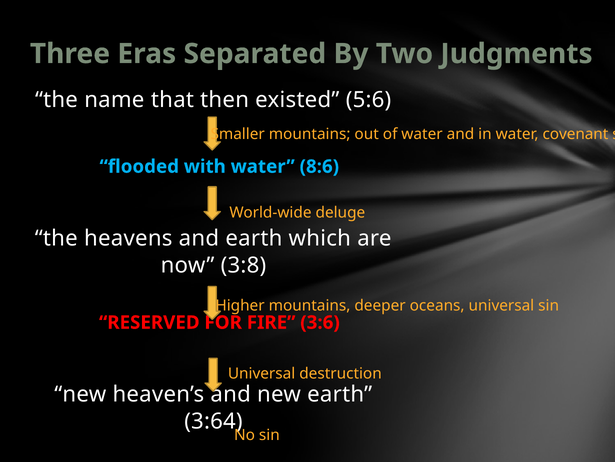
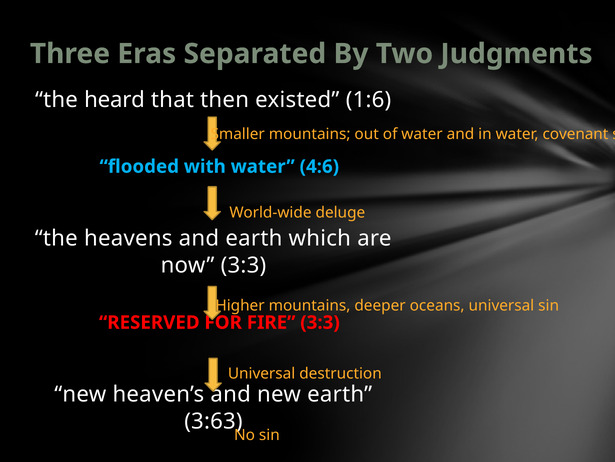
name: name -> heard
5:6: 5:6 -> 1:6
8:6: 8:6 -> 4:6
now 3:8: 3:8 -> 3:3
FIRE 3:6: 3:6 -> 3:3
3:64: 3:64 -> 3:63
